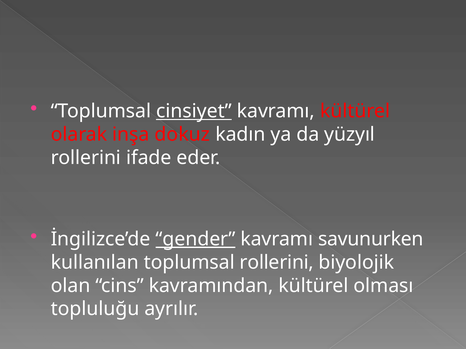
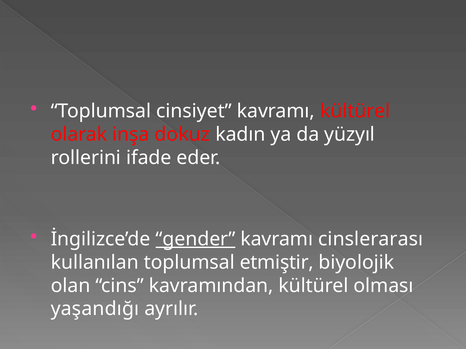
cinsiyet underline: present -> none
savunurken: savunurken -> cinslerarası
toplumsal rollerini: rollerini -> etmiştir
topluluğu: topluluğu -> yaşandığı
